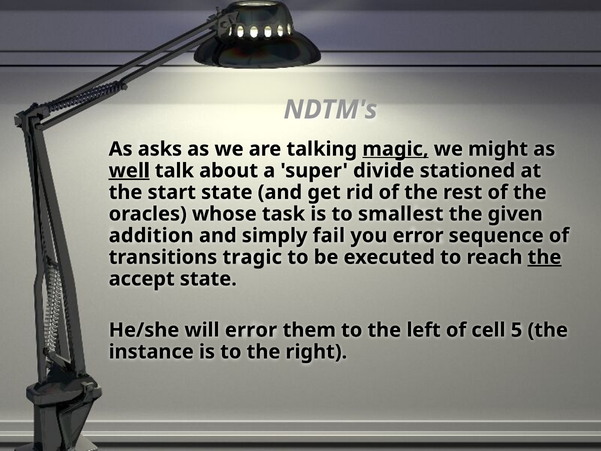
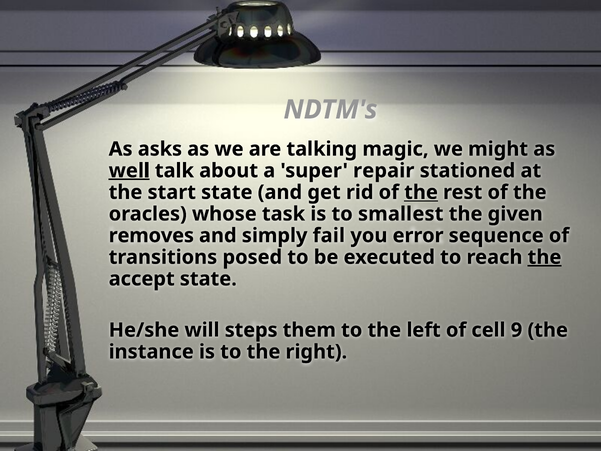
magic underline: present -> none
divide: divide -> repair
the at (421, 192) underline: none -> present
addition: addition -> removes
tragic: tragic -> posed
will error: error -> steps
5: 5 -> 9
